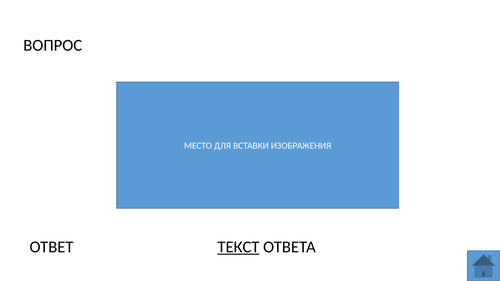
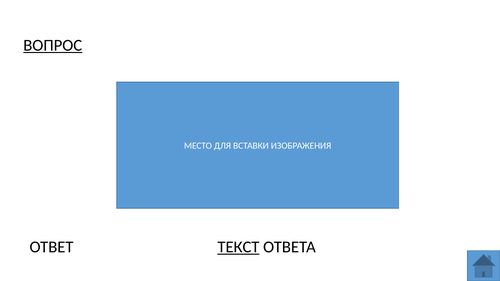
ВОПРОС underline: none -> present
